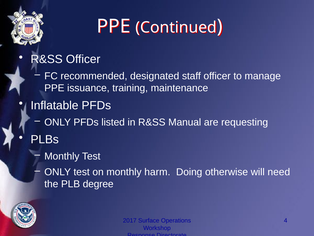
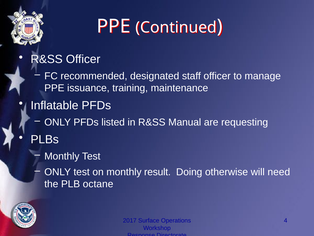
harm: harm -> result
degree: degree -> octane
